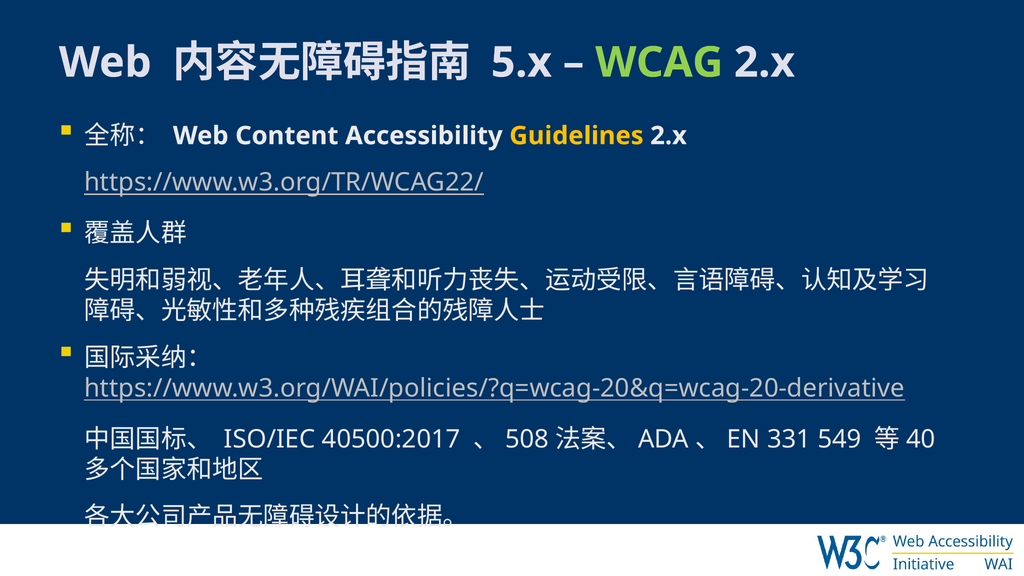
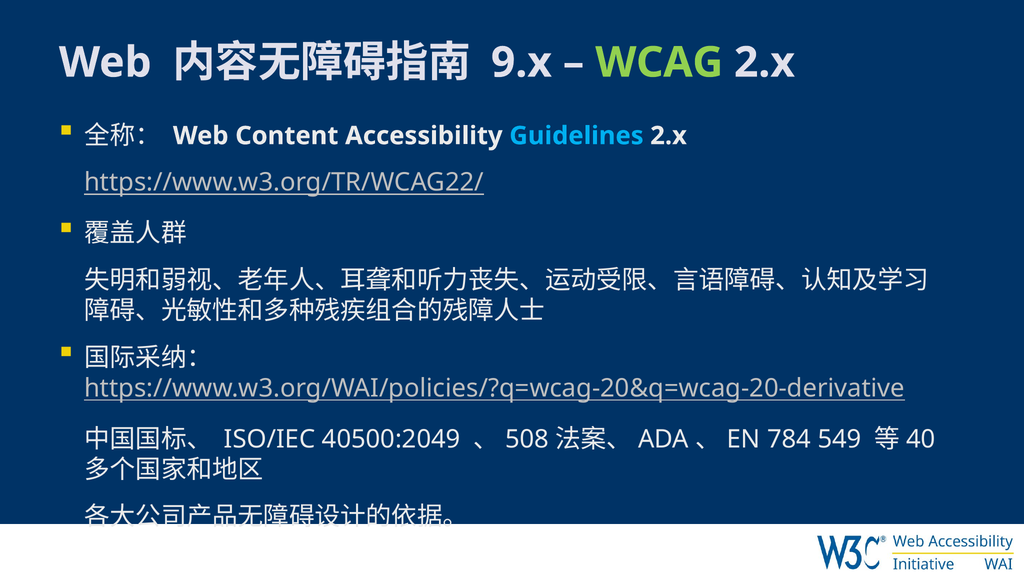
5.x: 5.x -> 9.x
Guidelines colour: yellow -> light blue
40500:2017: 40500:2017 -> 40500:2049
331: 331 -> 784
